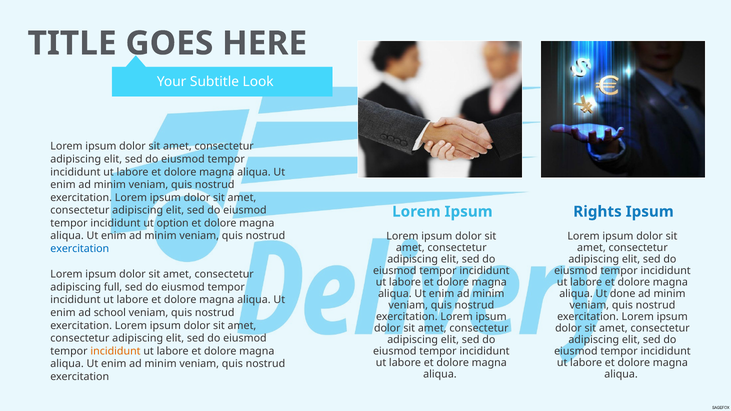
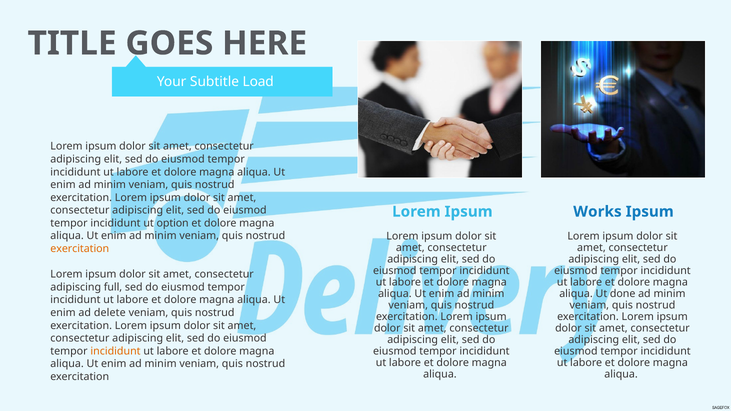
Look: Look -> Load
Rights: Rights -> Works
exercitation at (80, 249) colour: blue -> orange
school: school -> delete
